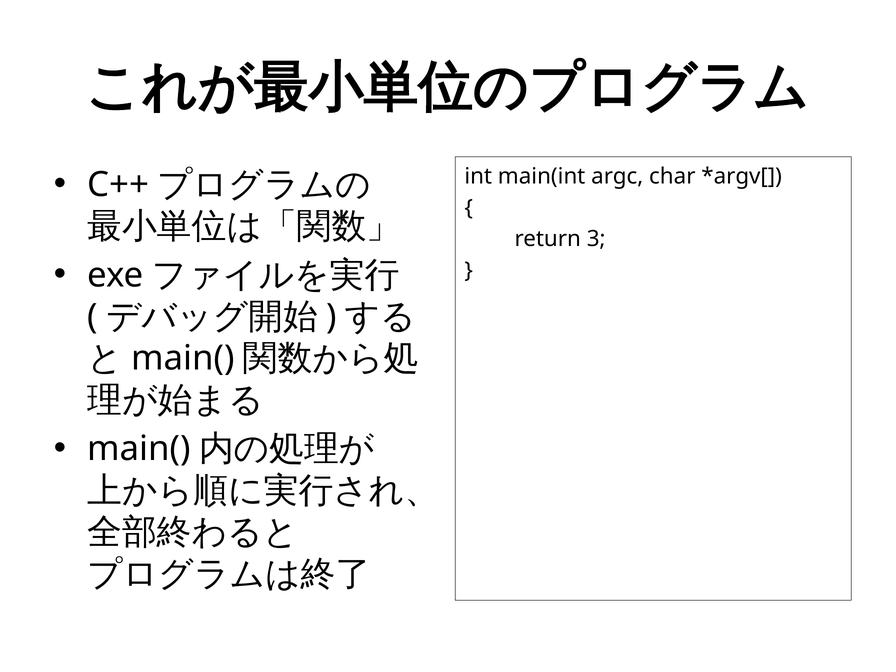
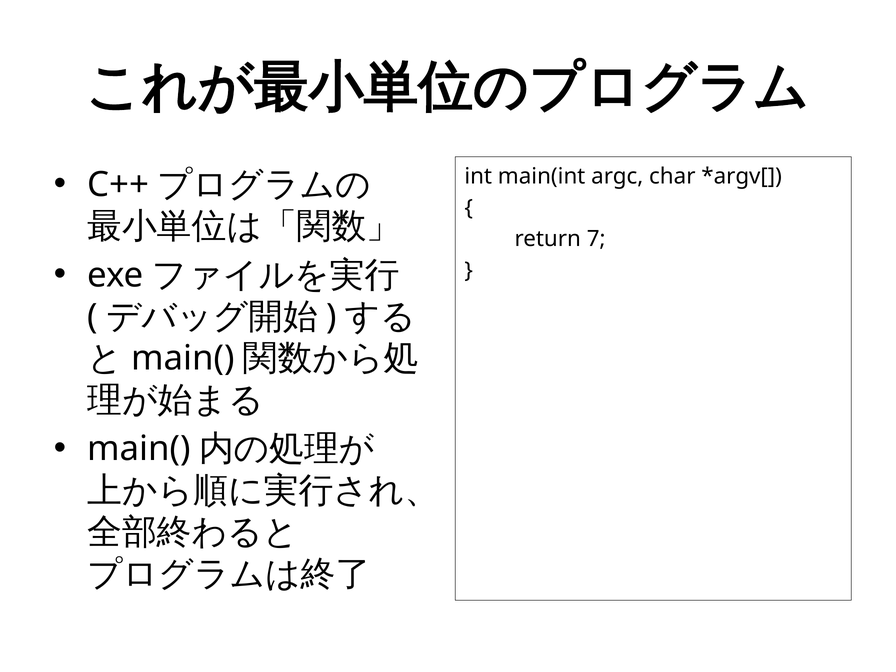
3: 3 -> 7
